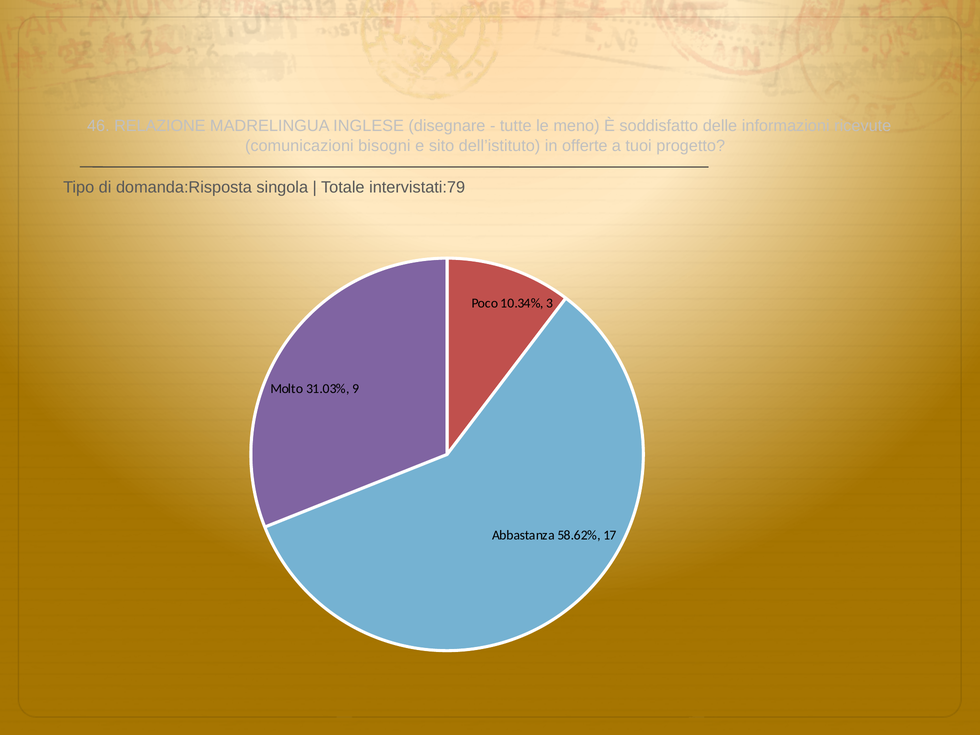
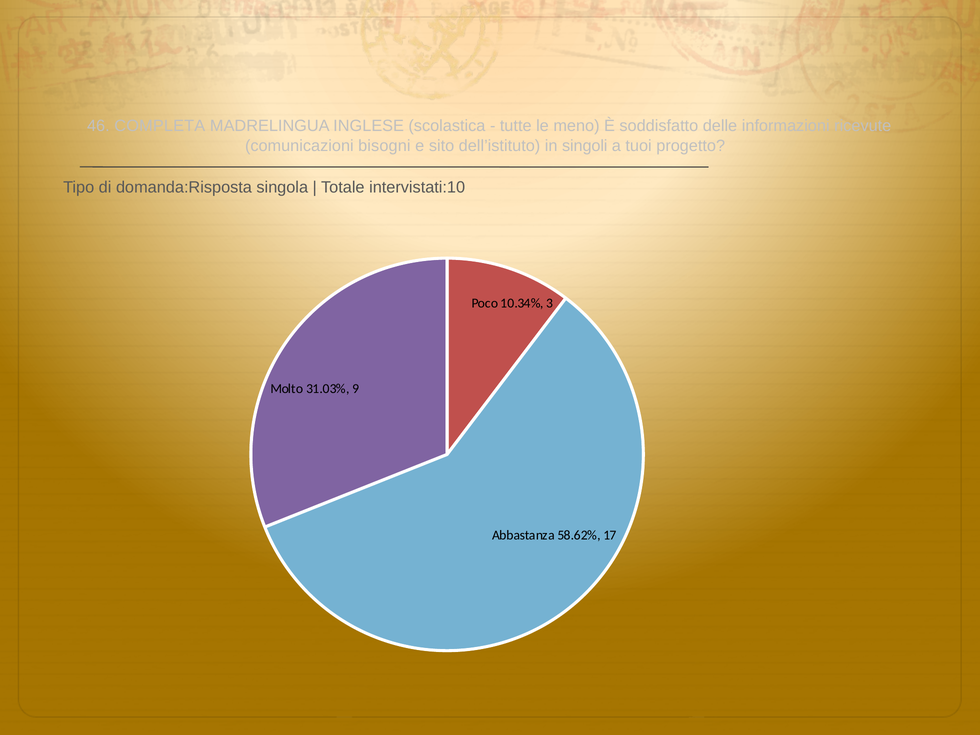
RELAZIONE: RELAZIONE -> COMPLETA
disegnare: disegnare -> scolastica
offerte: offerte -> singoli
intervistati:79: intervistati:79 -> intervistati:10
